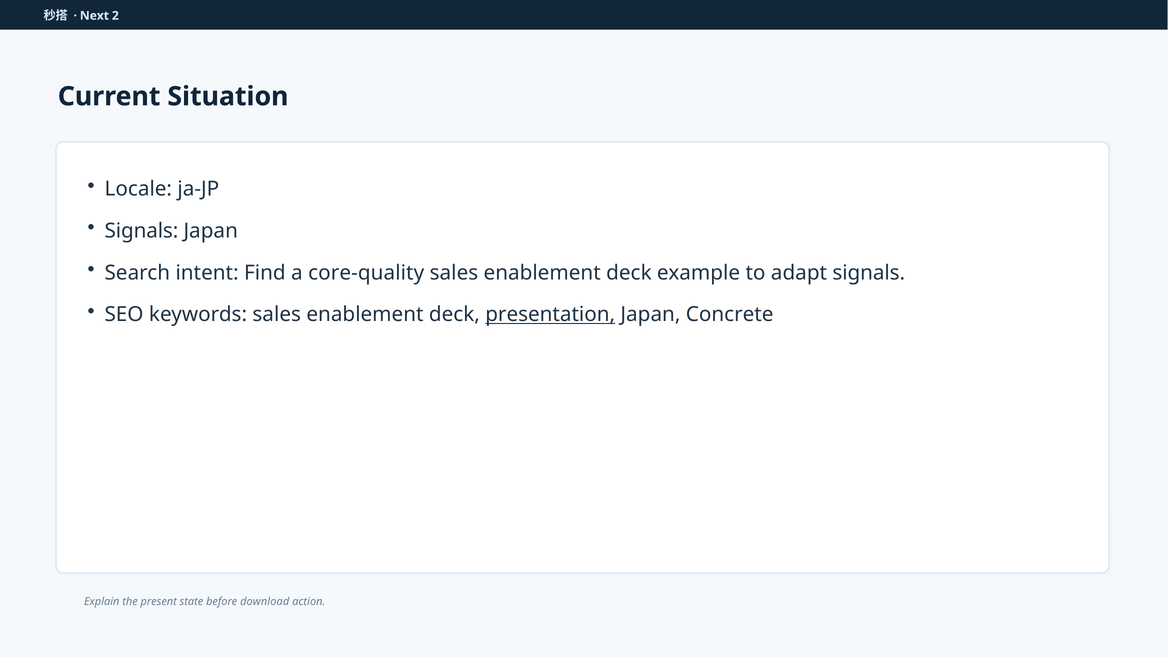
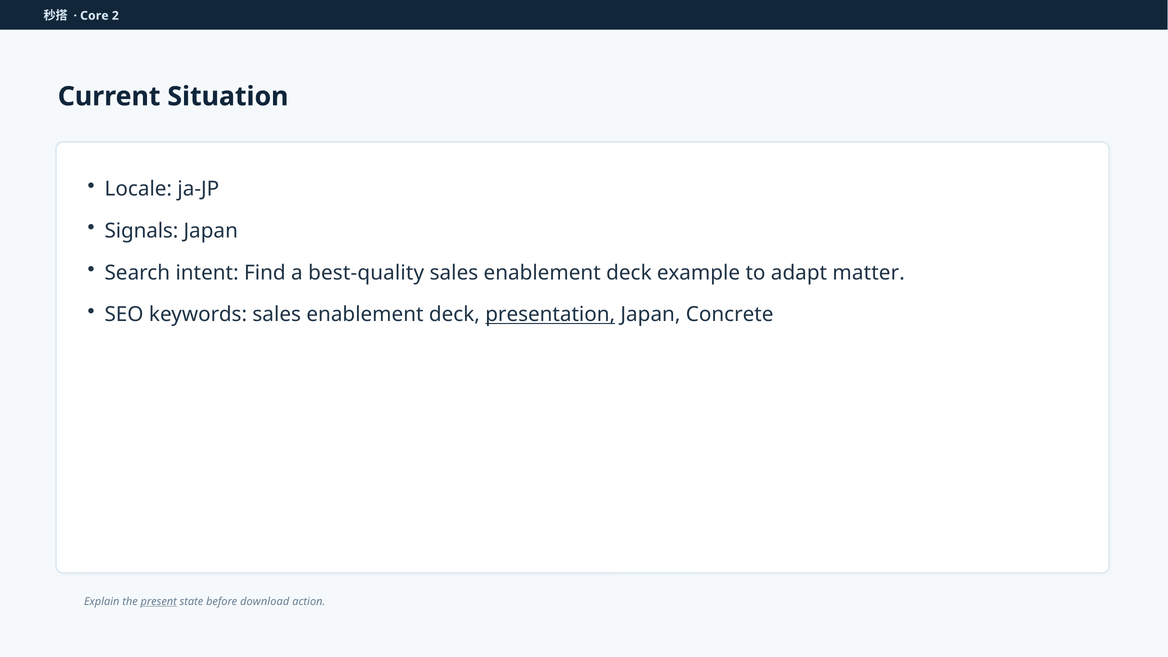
Next: Next -> Core
core-quality: core-quality -> best-quality
adapt signals: signals -> matter
present underline: none -> present
